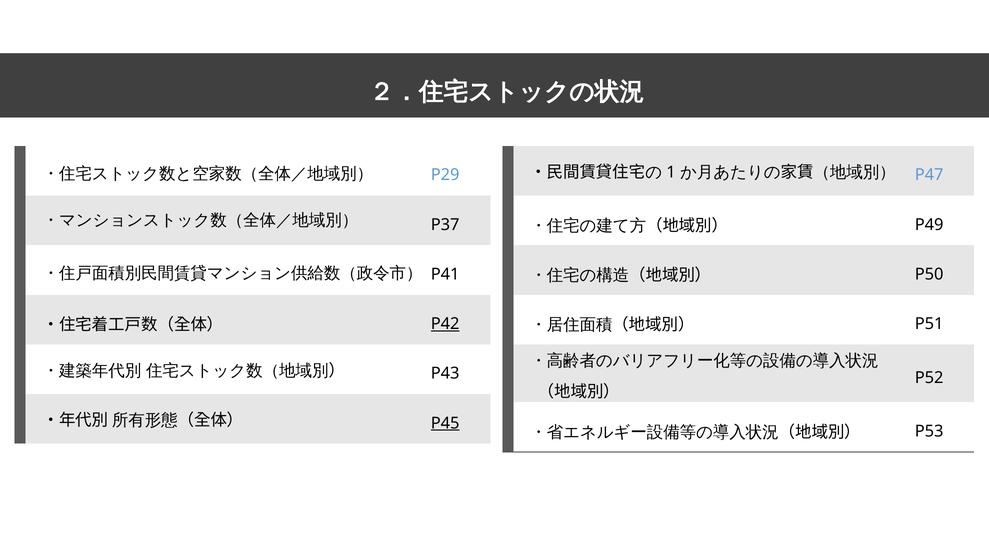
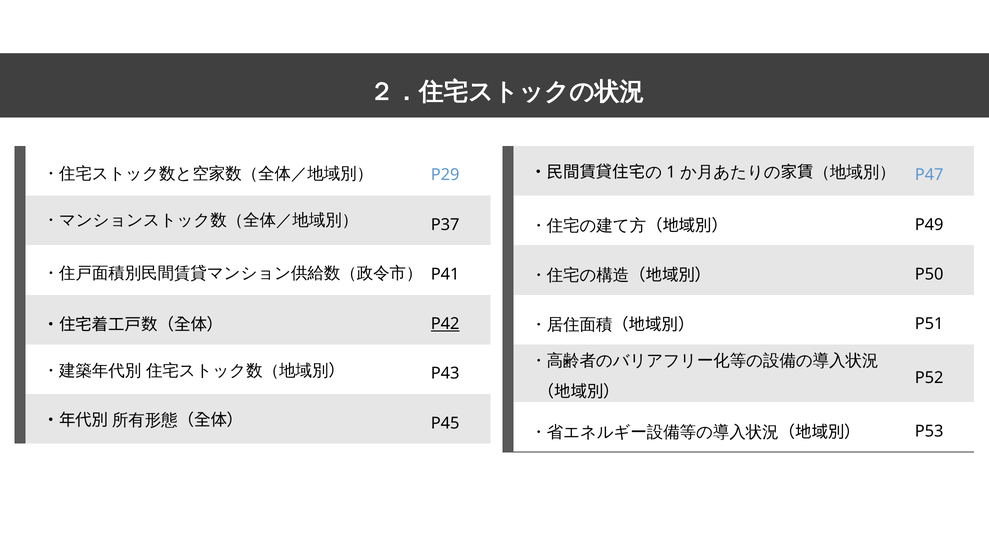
P45 underline: present -> none
